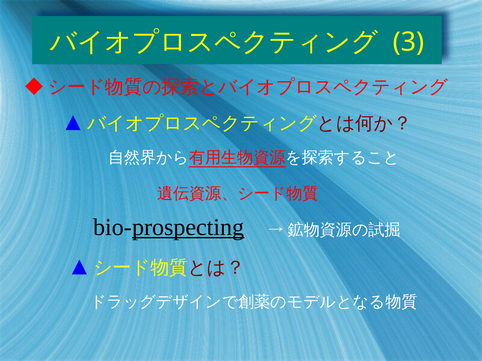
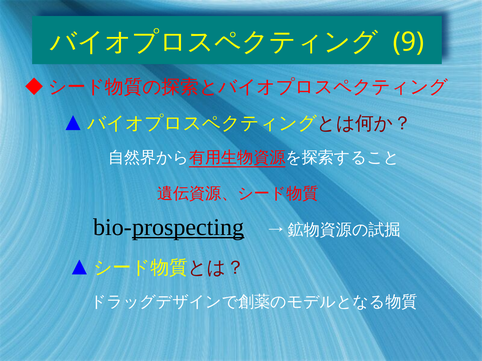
3: 3 -> 9
